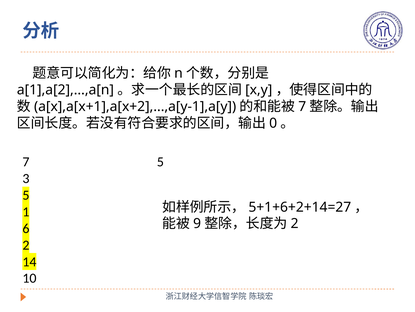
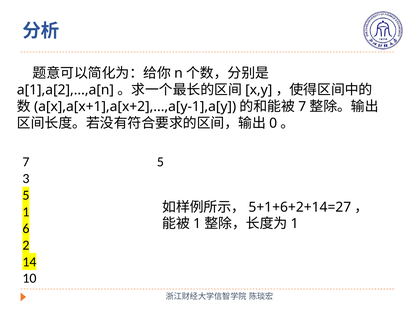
9 at (197, 223): 9 -> 1
2 at (295, 223): 2 -> 1
